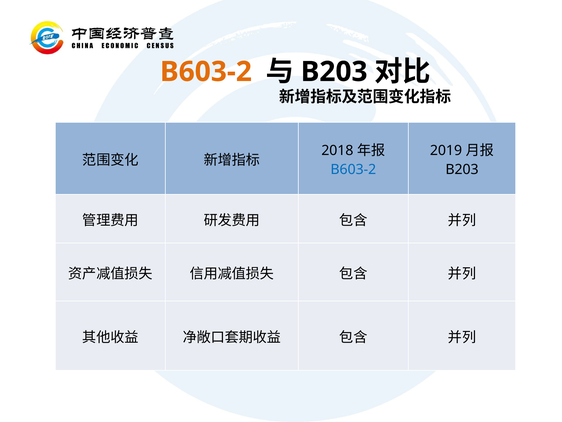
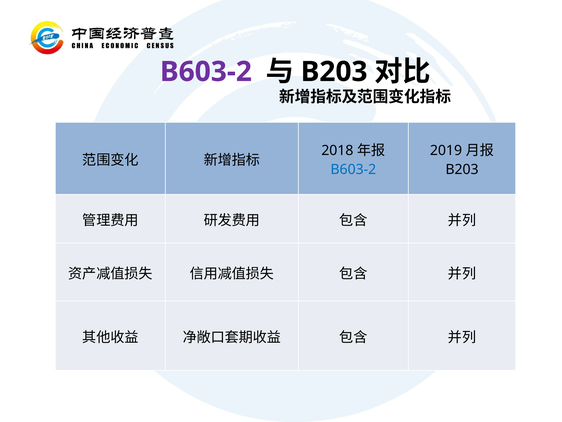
B603-2 at (206, 72) colour: orange -> purple
